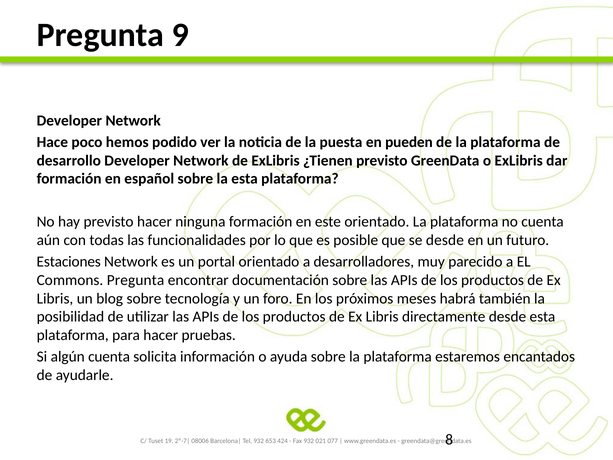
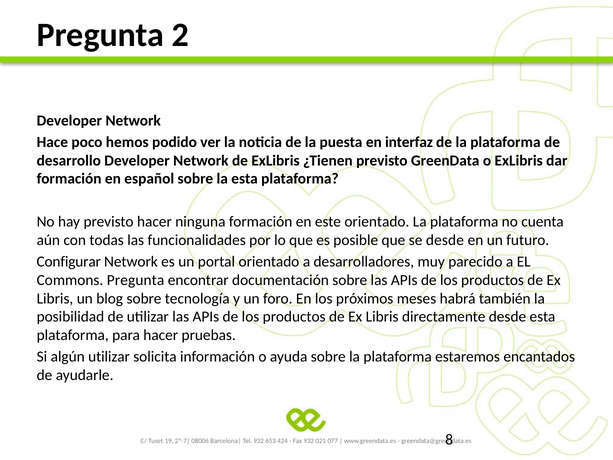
9: 9 -> 2
pueden: pueden -> interfaz
Estaciones: Estaciones -> Configurar
algún cuenta: cuenta -> utilizar
